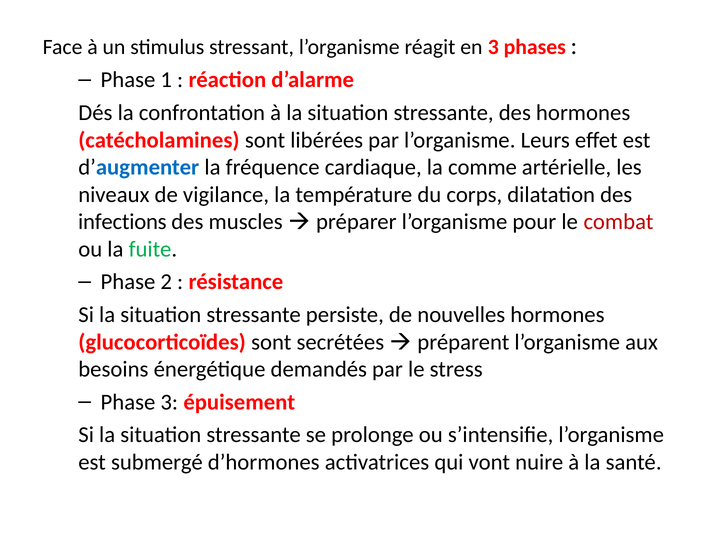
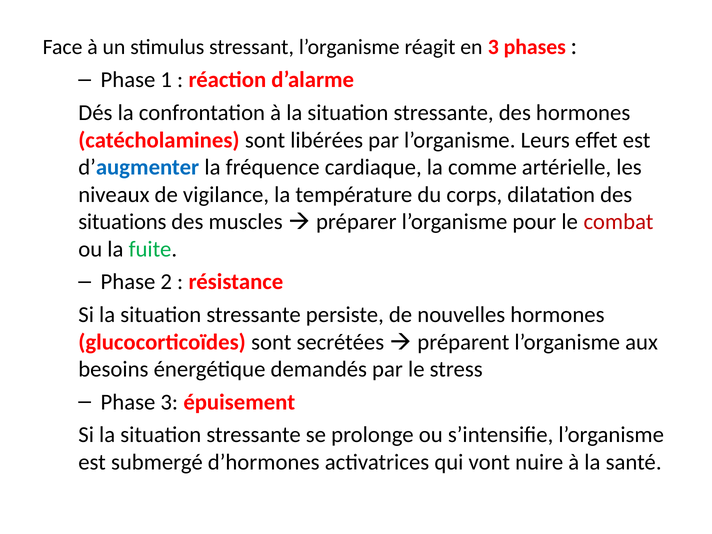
infections: infections -> situations
